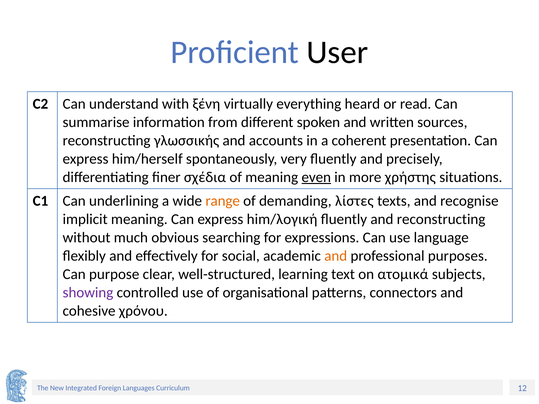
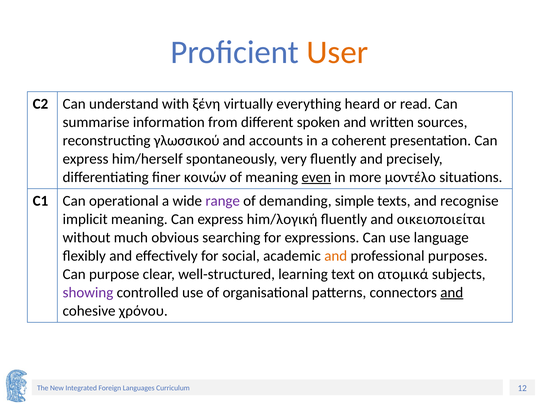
User colour: black -> orange
γλωσσικής: γλωσσικής -> γλωσσικού
σχέδια: σχέδια -> κοινών
χρήστης: χρήστης -> μοντέλο
underlining: underlining -> operational
range colour: orange -> purple
λίστες: λίστες -> simple
and reconstructing: reconstructing -> οικειοποιείται
and at (452, 293) underline: none -> present
